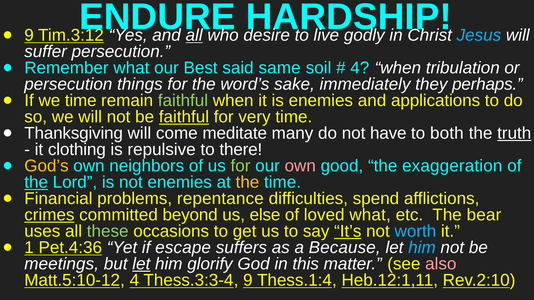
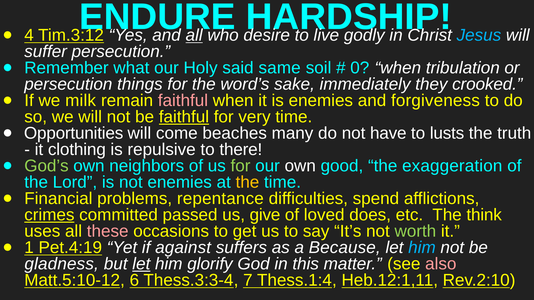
9 at (29, 35): 9 -> 4
Best: Best -> Holy
4 at (360, 68): 4 -> 0
perhaps: perhaps -> crooked
we time: time -> milk
faithful at (183, 101) colour: light green -> pink
applications: applications -> forgiveness
Thanksgiving: Thanksgiving -> Opportunities
meditate: meditate -> beaches
both: both -> lusts
truth underline: present -> none
God’s colour: yellow -> light green
own at (300, 166) colour: pink -> white
the at (36, 182) underline: present -> none
beyond: beyond -> passed
else: else -> give
loved what: what -> does
bear: bear -> think
these colour: light green -> pink
It’s underline: present -> none
worth colour: light blue -> light green
Pet.4:36: Pet.4:36 -> Pet.4:19
escape: escape -> against
meetings: meetings -> gladness
Matt.5:10-12 4: 4 -> 6
Thess.3:3-4 9: 9 -> 7
